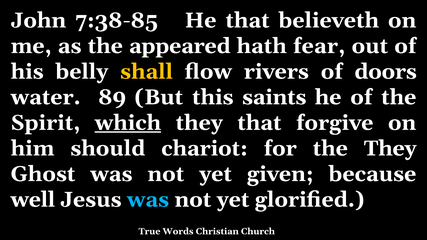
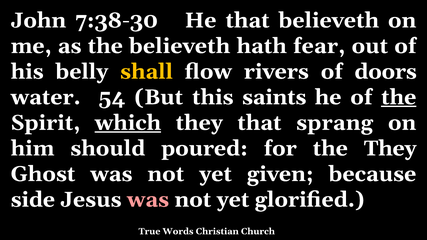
7:38-85: 7:38-85 -> 7:38-30
the appeared: appeared -> believeth
89: 89 -> 54
the at (399, 97) underline: none -> present
forgive: forgive -> sprang
chariot: chariot -> poured
well: well -> side
was at (148, 200) colour: light blue -> pink
